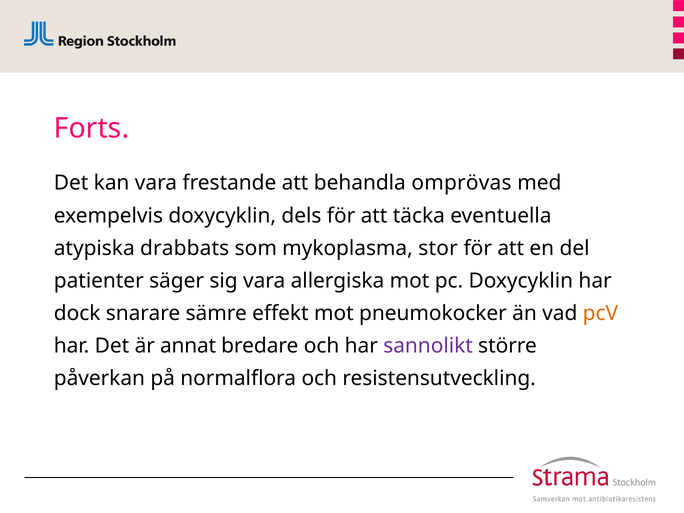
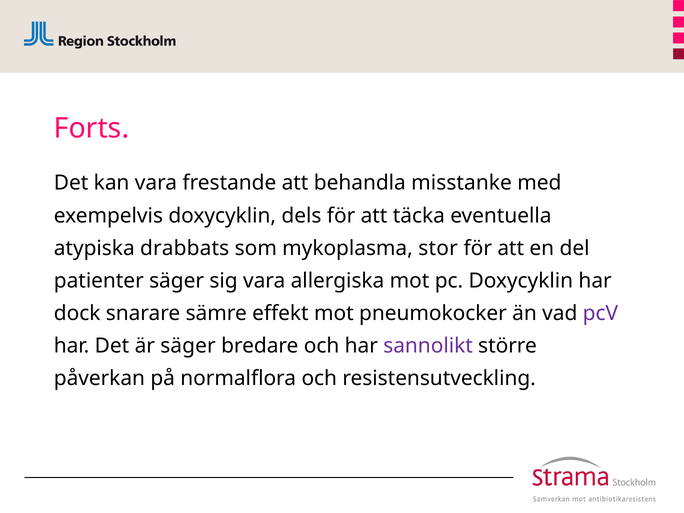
omprövas: omprövas -> misstanke
pcV colour: orange -> purple
är annat: annat -> säger
